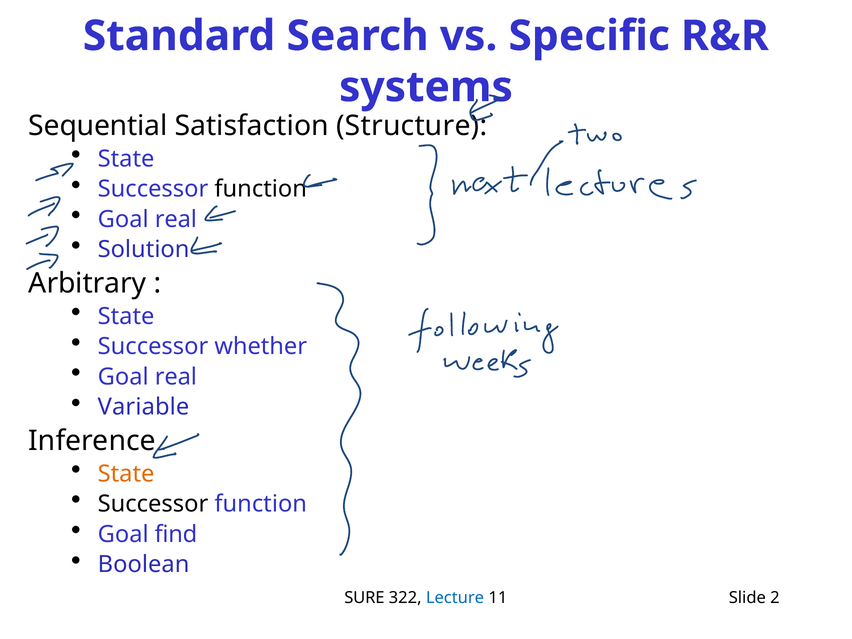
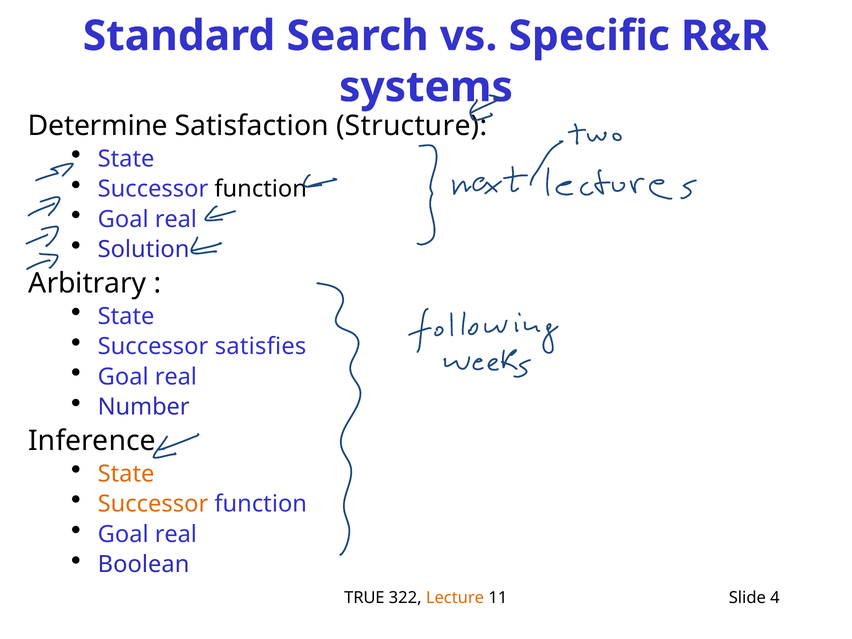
Sequential: Sequential -> Determine
whether: whether -> satisfies
Variable: Variable -> Number
Successor at (153, 504) colour: black -> orange
find at (176, 534): find -> real
SURE: SURE -> TRUE
Lecture colour: blue -> orange
2: 2 -> 4
